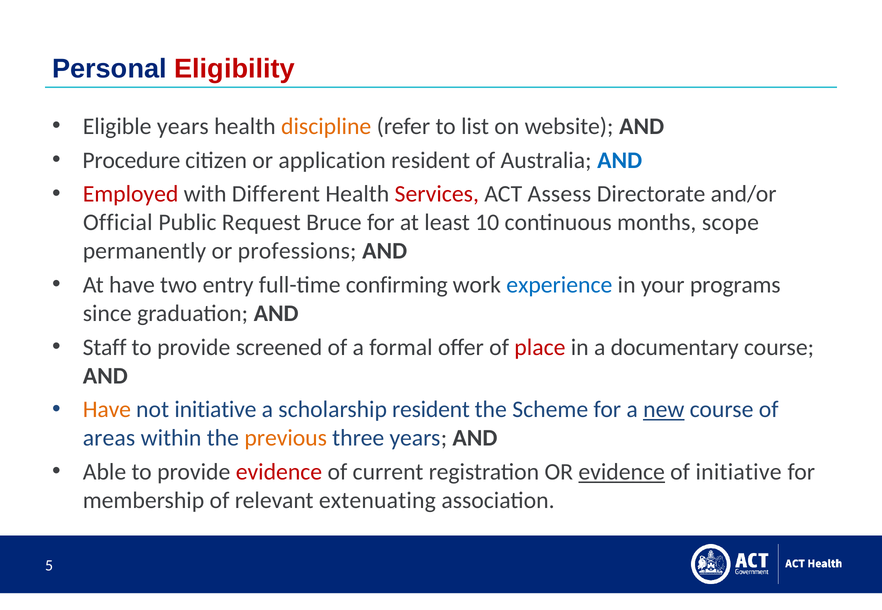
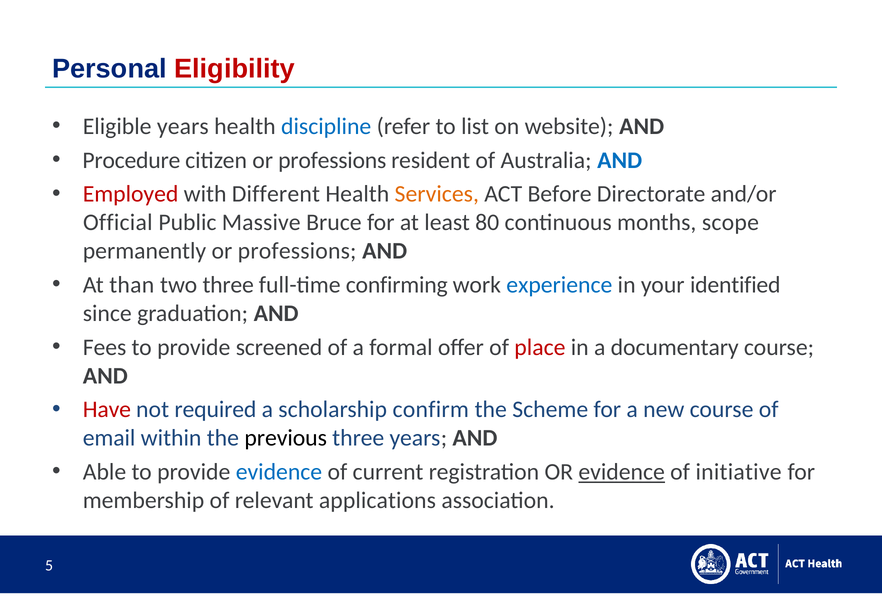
discipline colour: orange -> blue
citizen or application: application -> professions
Services colour: red -> orange
Assess: Assess -> Before
Request: Request -> Massive
10: 10 -> 80
At have: have -> than
two entry: entry -> three
programs: programs -> identified
Staff: Staff -> Fees
Have at (107, 410) colour: orange -> red
not initiative: initiative -> required
scholarship resident: resident -> confirm
new underline: present -> none
areas: areas -> email
previous colour: orange -> black
evidence at (279, 472) colour: red -> blue
extenuating: extenuating -> applications
